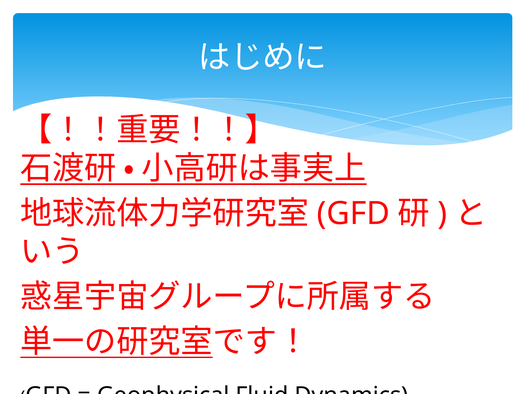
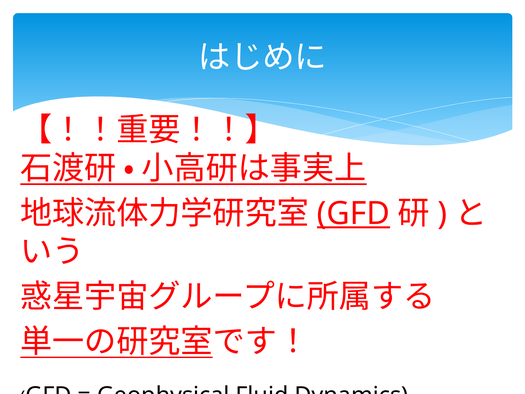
GFD at (353, 213) underline: none -> present
